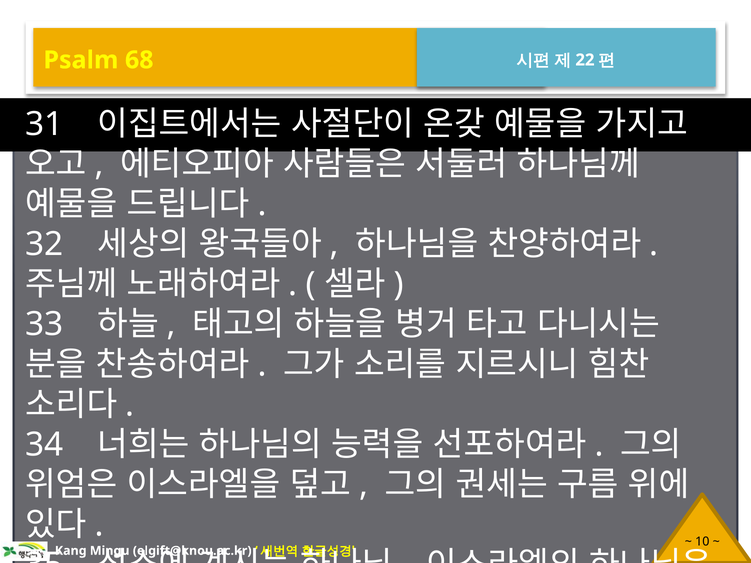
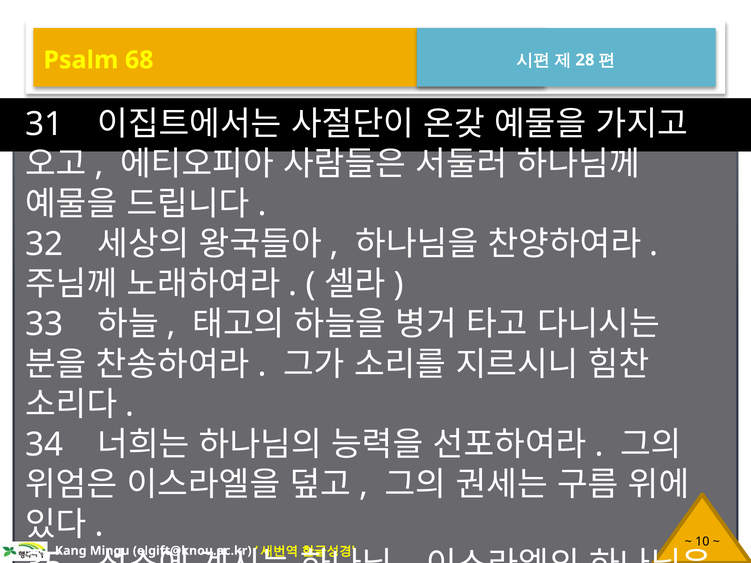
22: 22 -> 28
